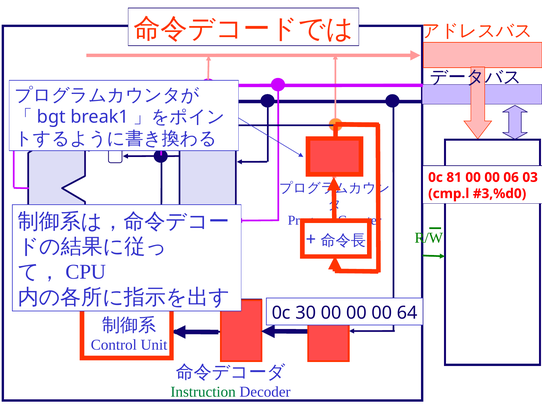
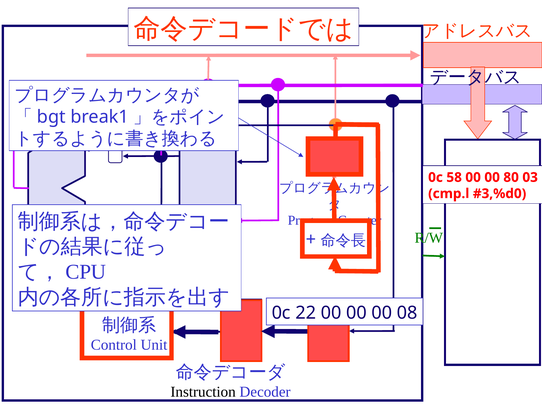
81: 81 -> 58
06: 06 -> 80
30: 30 -> 22
64: 64 -> 08
Instruction colour: green -> black
